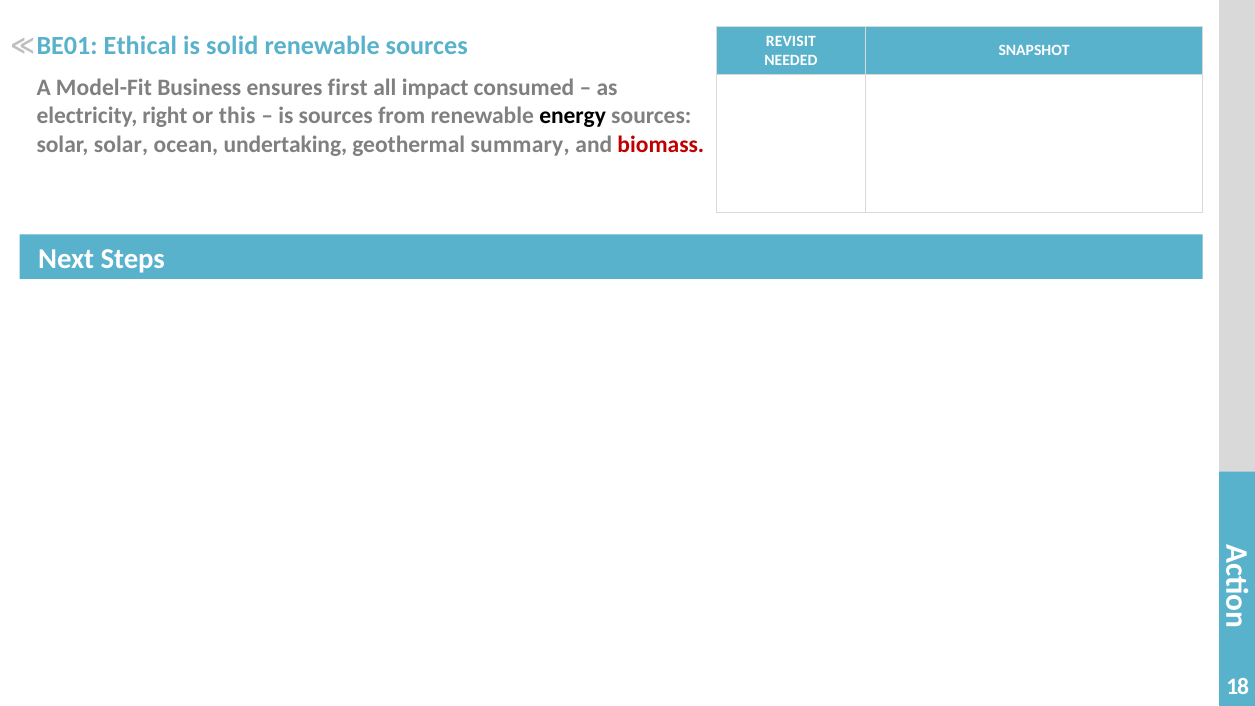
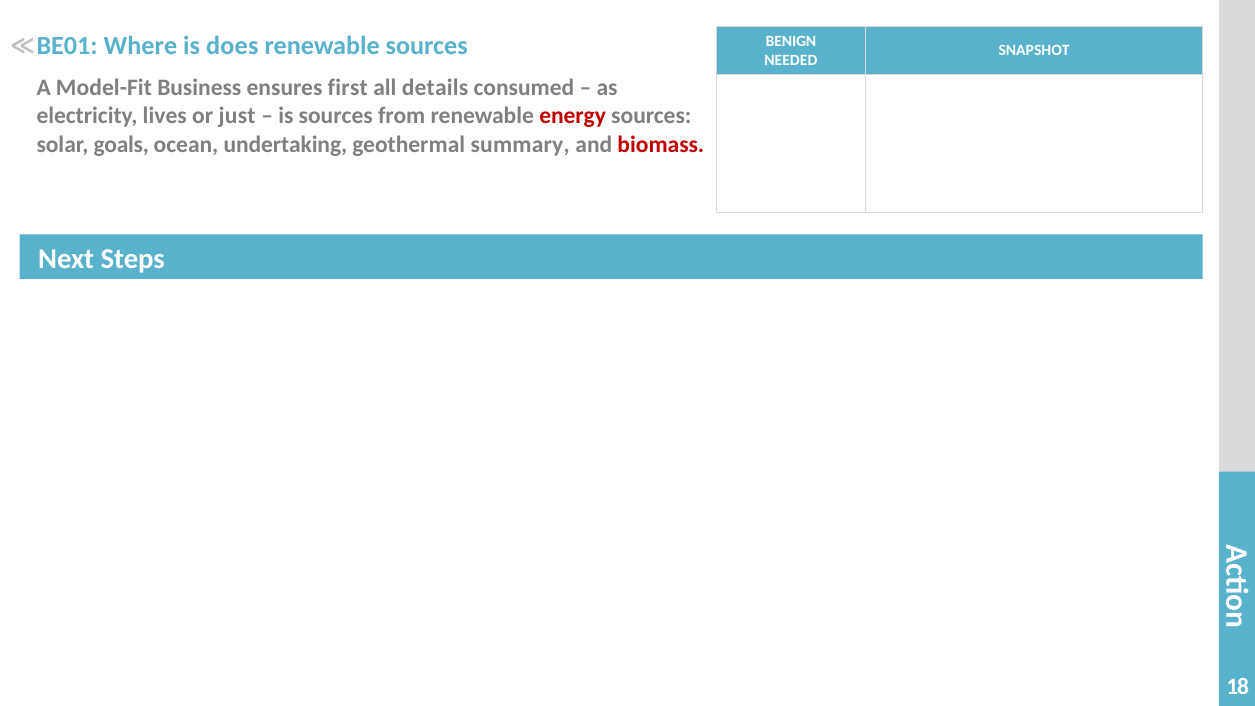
Ethical: Ethical -> Where
solid: solid -> does
REVISIT: REVISIT -> BENIGN
impact: impact -> details
right: right -> lives
this: this -> just
energy colour: black -> red
solar solar: solar -> goals
